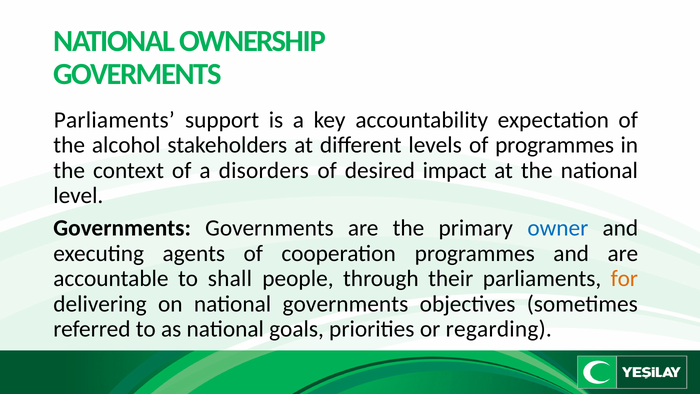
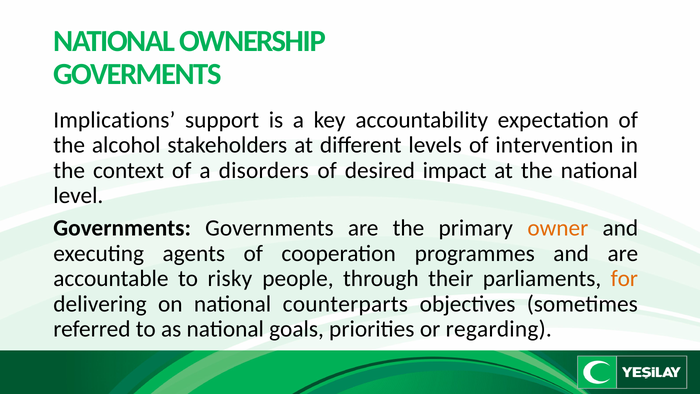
Parliaments at (114, 120): Parliaments -> Implications
of programmes: programmes -> intervention
owner colour: blue -> orange
shall: shall -> risky
national governments: governments -> counterparts
